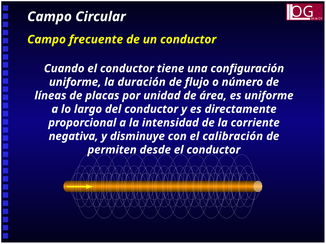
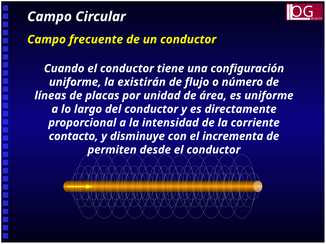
duración: duración -> existirán
negativa: negativa -> contacto
calibración: calibración -> incrementa
